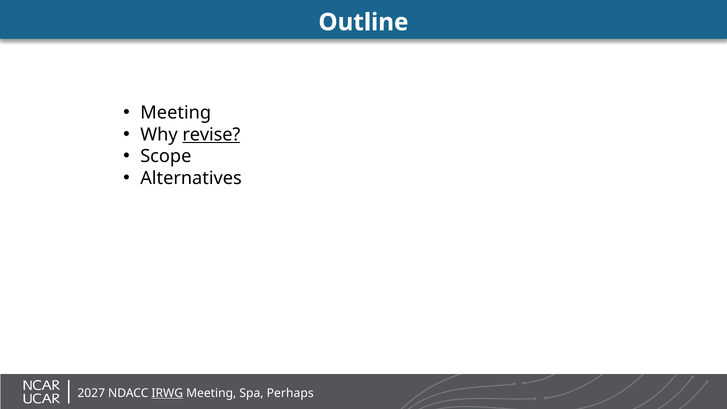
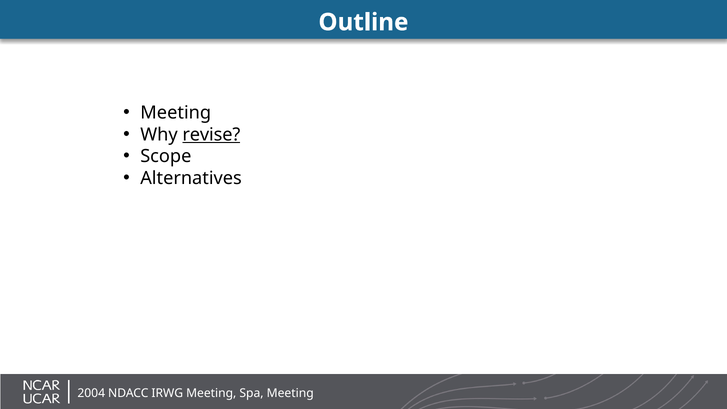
2027: 2027 -> 2004
IRWG underline: present -> none
Spa Perhaps: Perhaps -> Meeting
